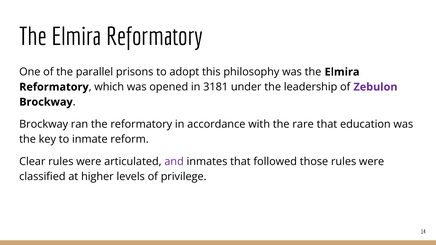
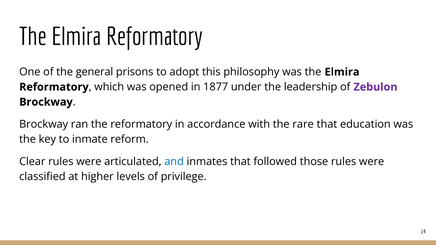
parallel: parallel -> general
3181: 3181 -> 1877
and colour: purple -> blue
